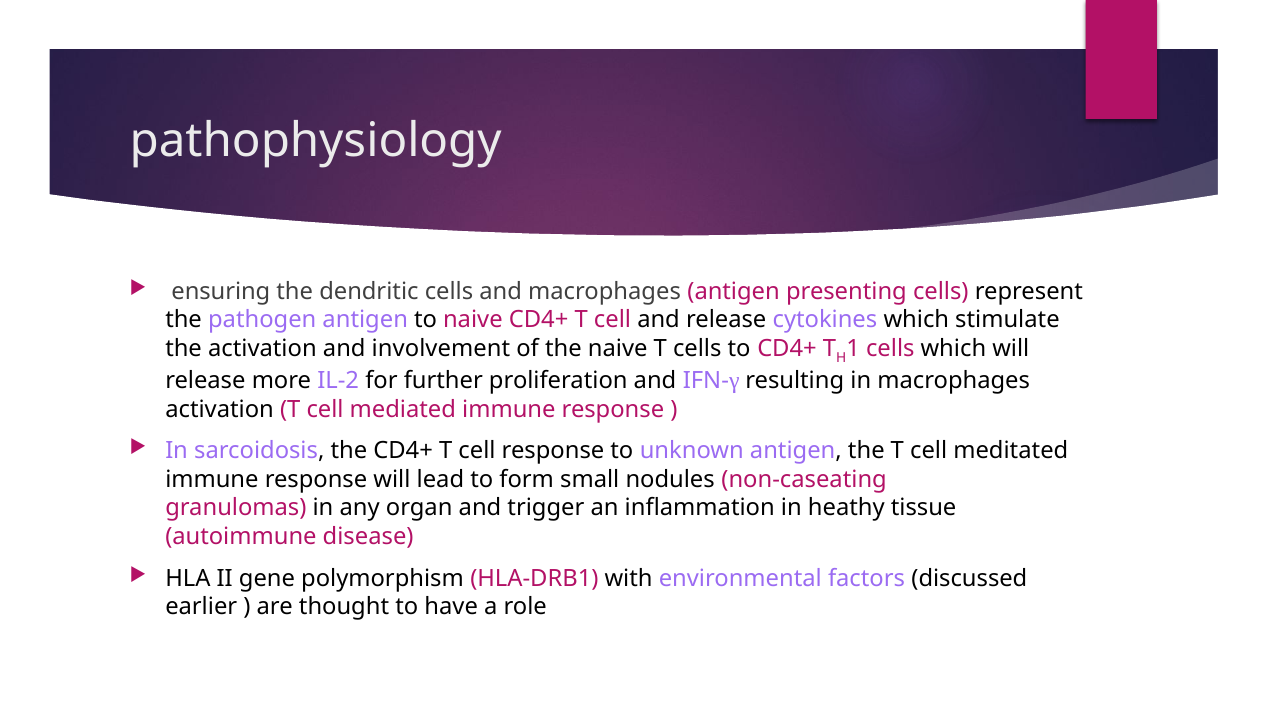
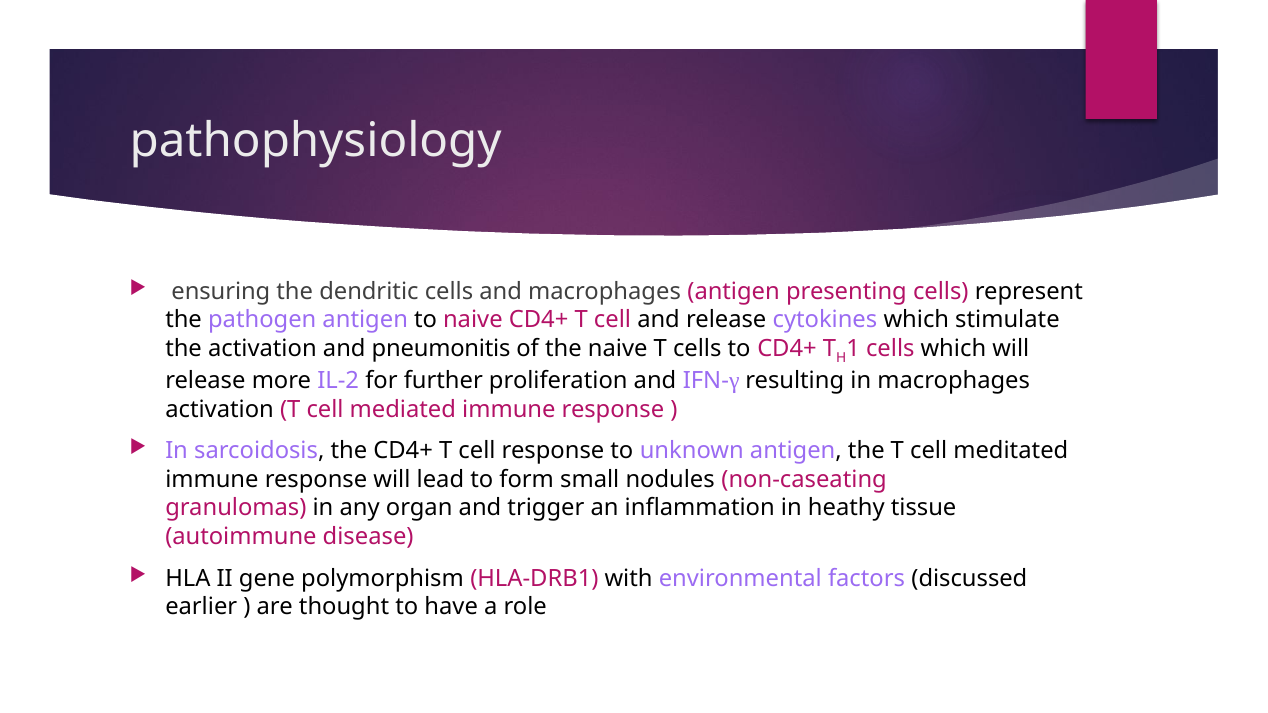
involvement: involvement -> pneumonitis
